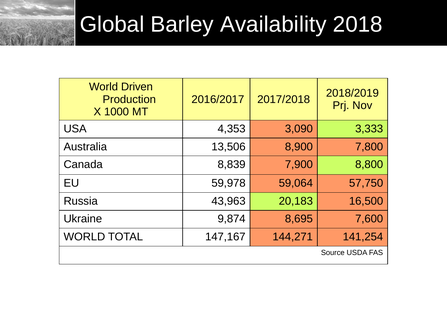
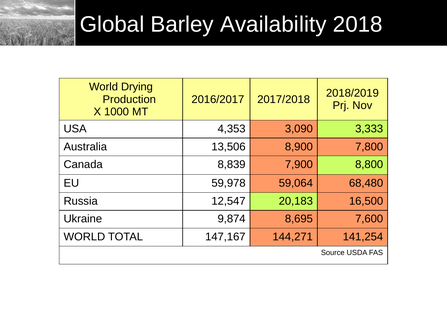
Driven: Driven -> Drying
57,750: 57,750 -> 68,480
43,963: 43,963 -> 12,547
